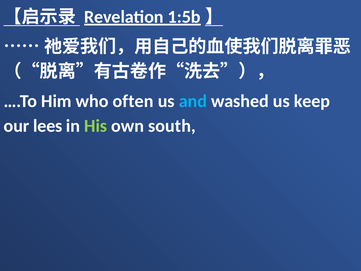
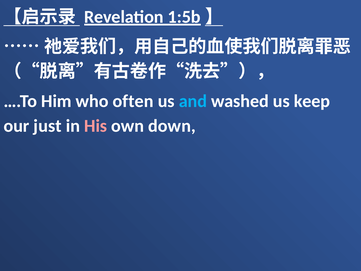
lees: lees -> just
His colour: light green -> pink
south: south -> down
